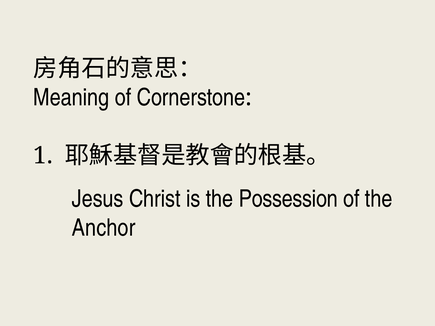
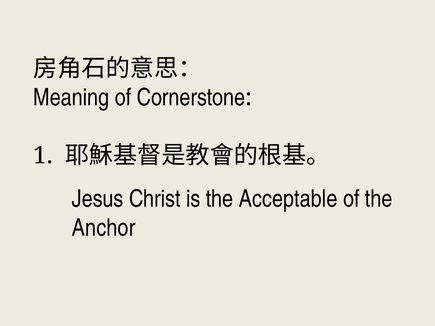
Possession: Possession -> Acceptable
